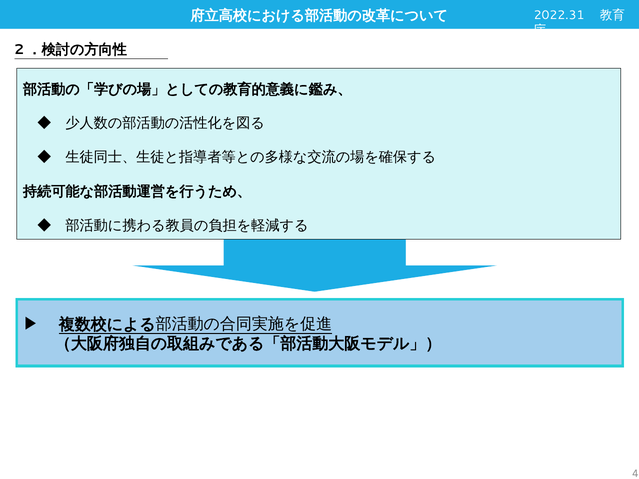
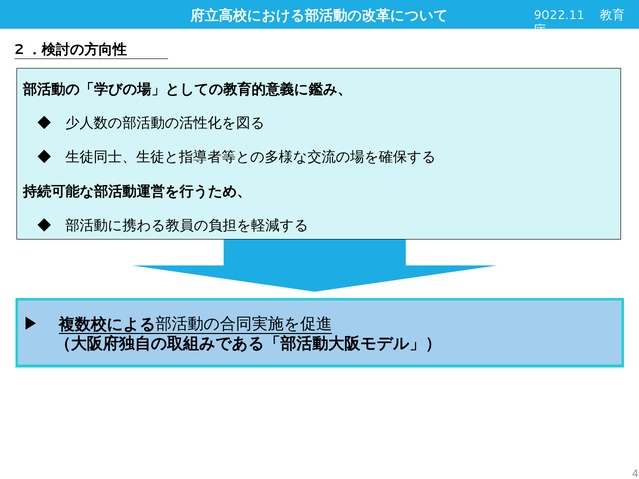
2022.31: 2022.31 -> 9022.11
